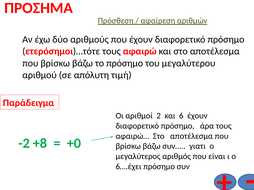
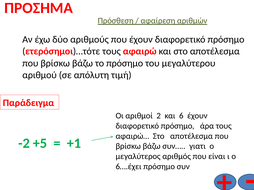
+8: +8 -> +5
+0: +0 -> +1
